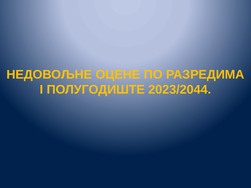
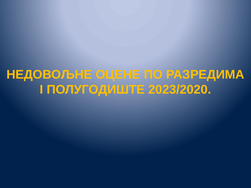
2023/2044: 2023/2044 -> 2023/2020
